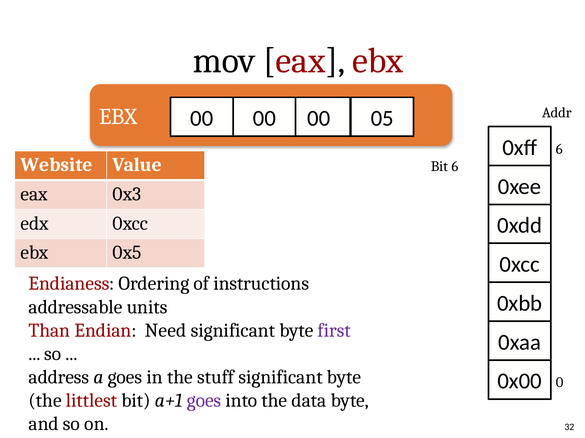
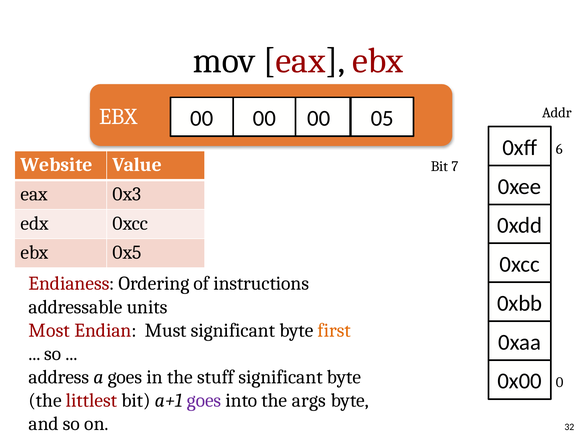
Bit 6: 6 -> 7
Than: Than -> Most
Need: Need -> Must
first colour: purple -> orange
data: data -> args
